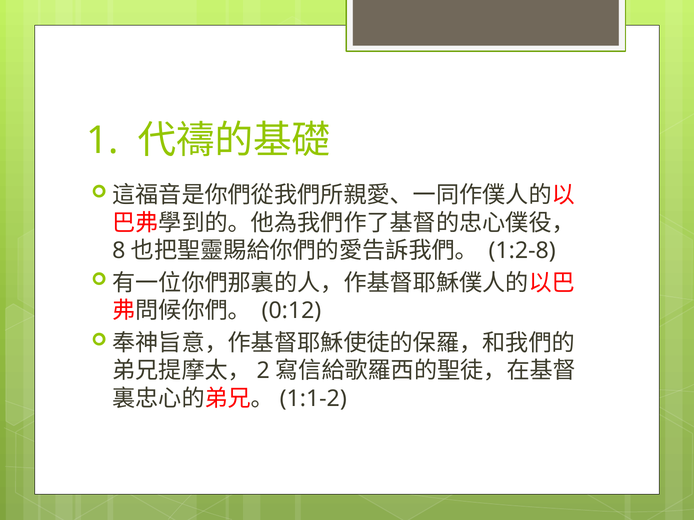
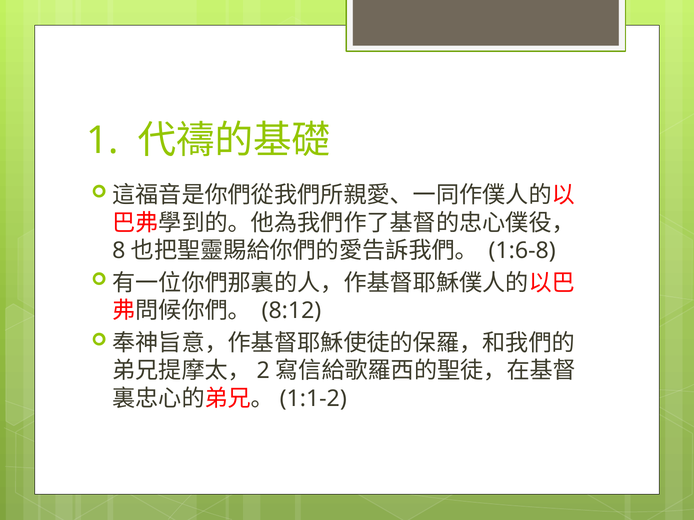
1:2-8: 1:2-8 -> 1:6-8
0:12: 0:12 -> 8:12
